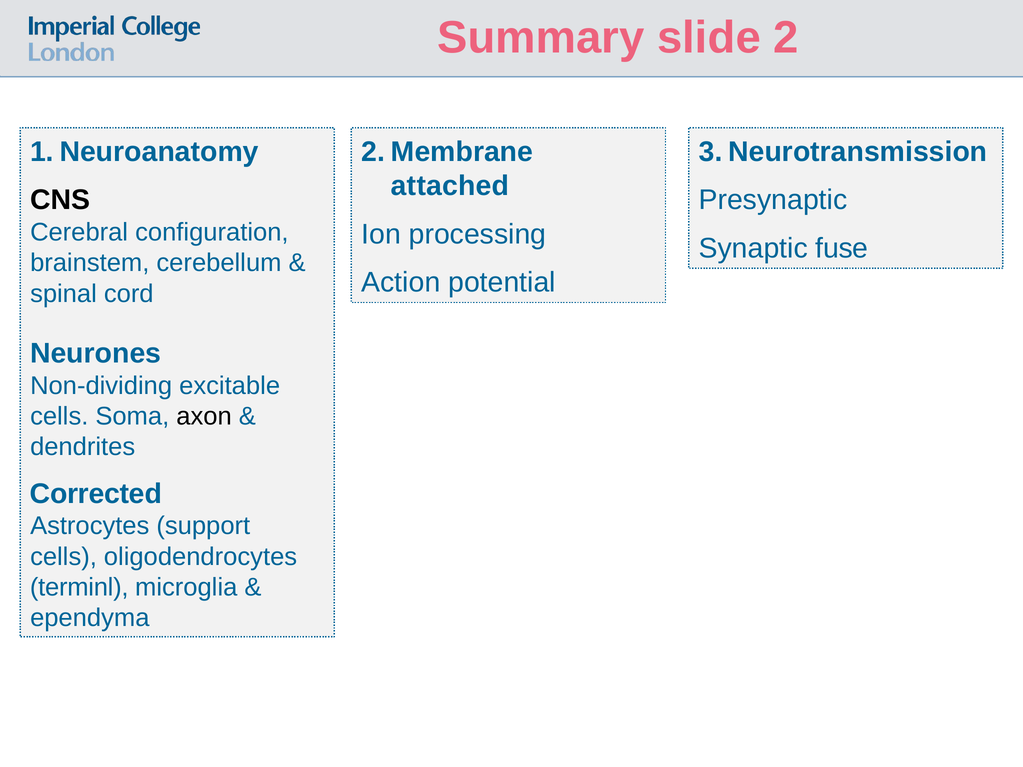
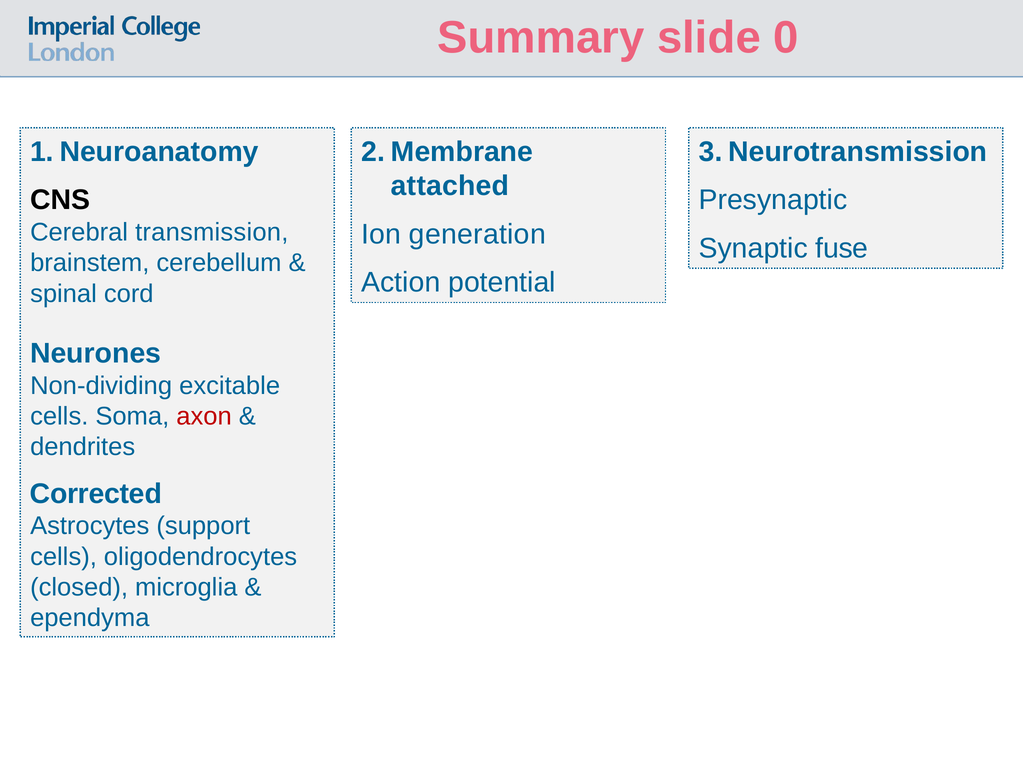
2: 2 -> 0
configuration: configuration -> transmission
processing: processing -> generation
axon colour: black -> red
terminl: terminl -> closed
